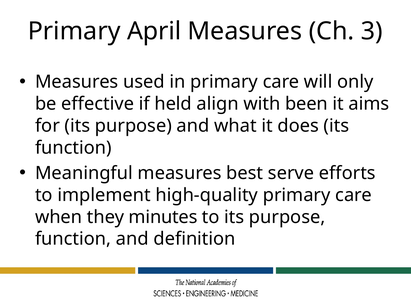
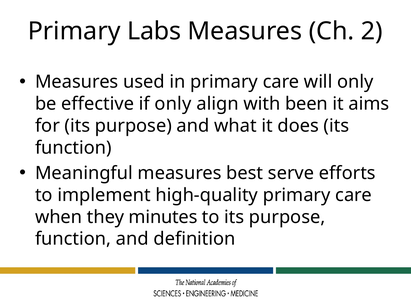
April: April -> Labs
3: 3 -> 2
if held: held -> only
